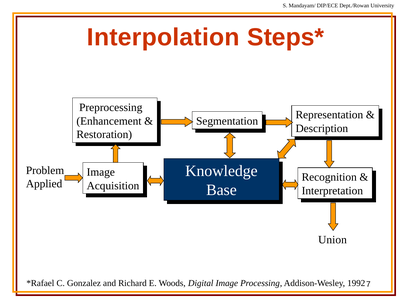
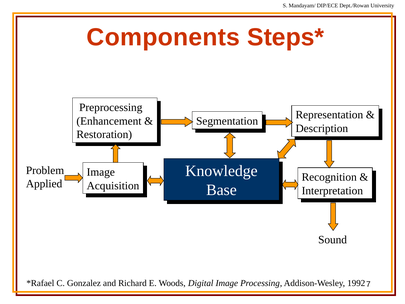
Interpolation: Interpolation -> Components
Union: Union -> Sound
